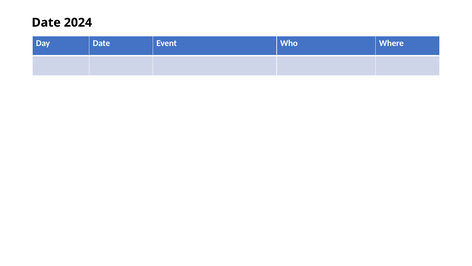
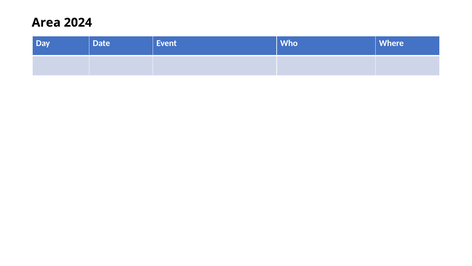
Date at (46, 23): Date -> Area
